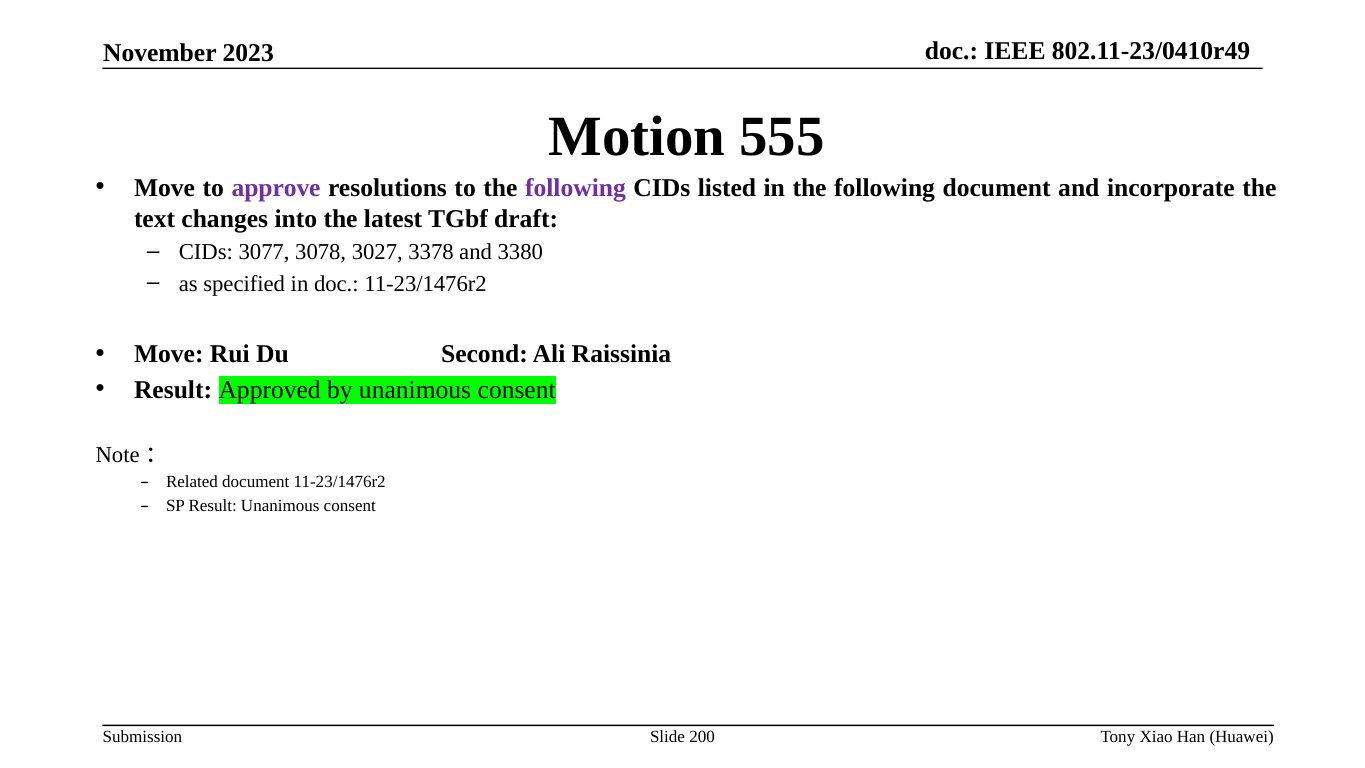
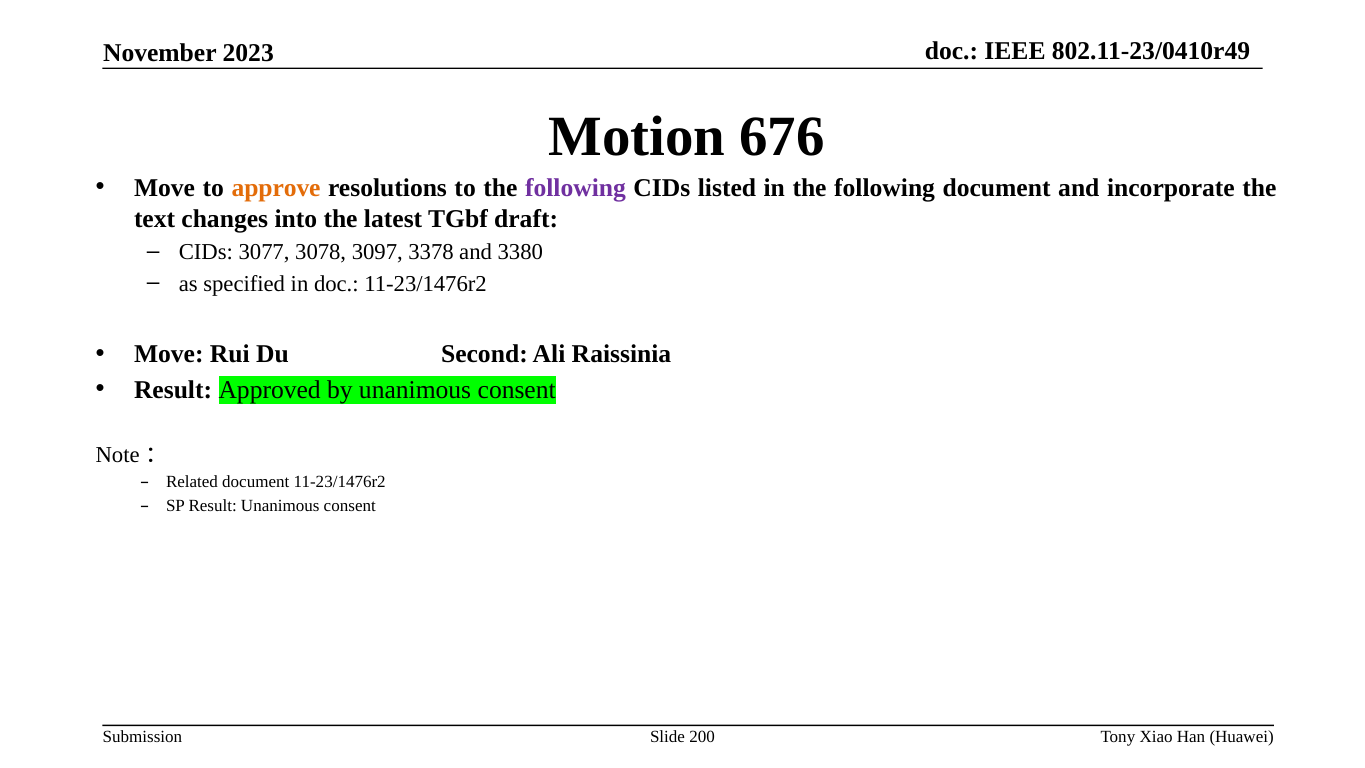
555: 555 -> 676
approve colour: purple -> orange
3027: 3027 -> 3097
